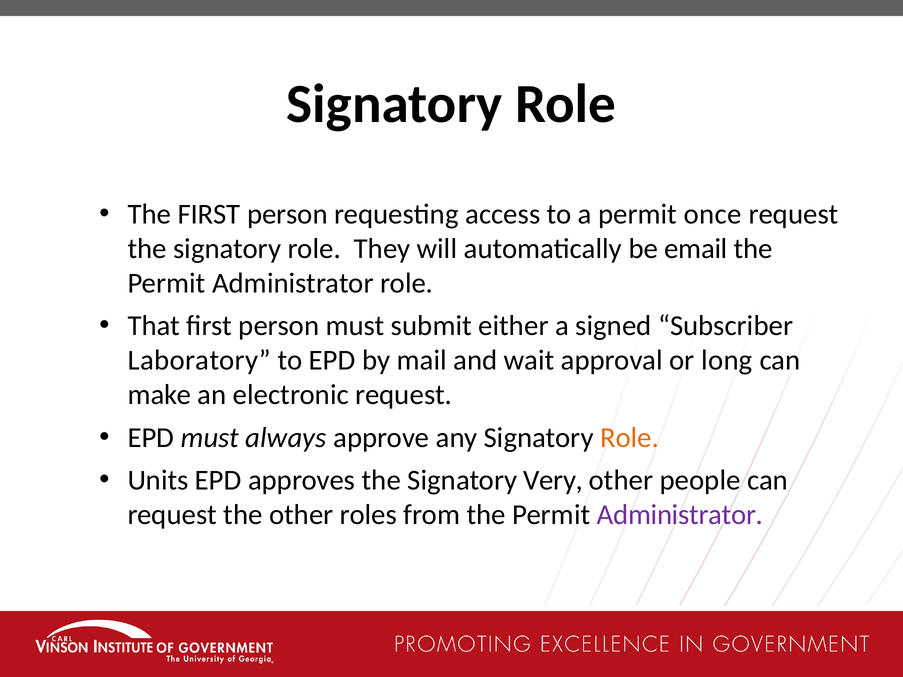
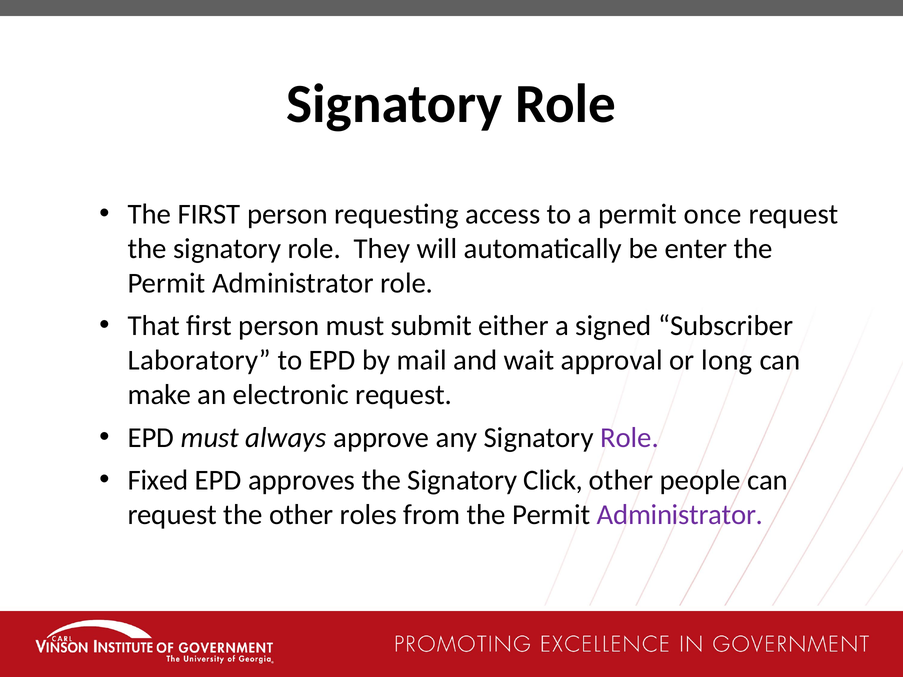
email: email -> enter
Role at (630, 438) colour: orange -> purple
Units: Units -> Fixed
Very: Very -> Click
